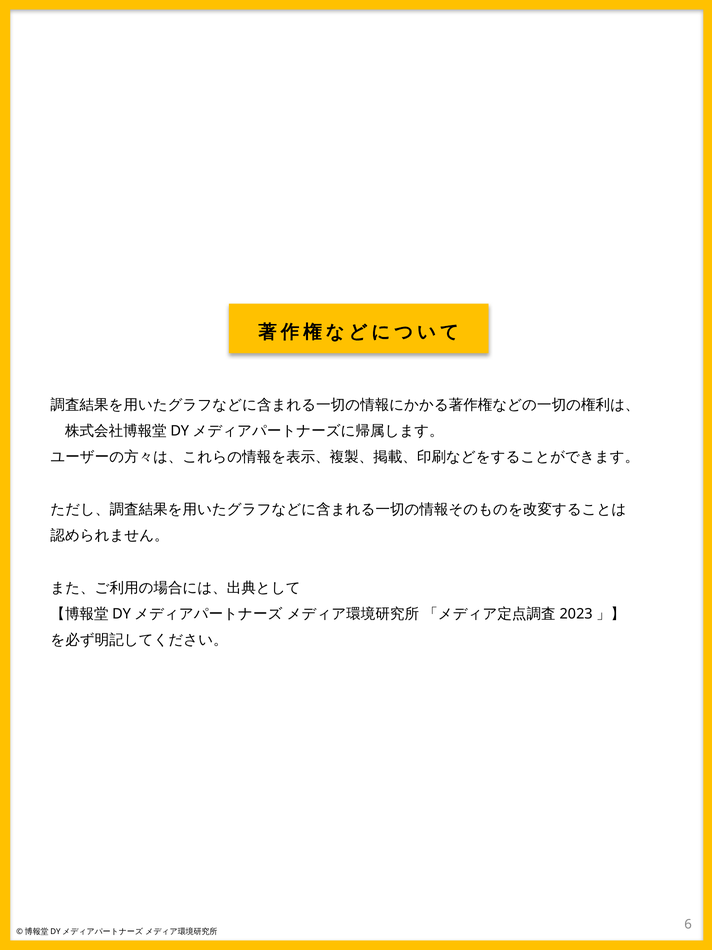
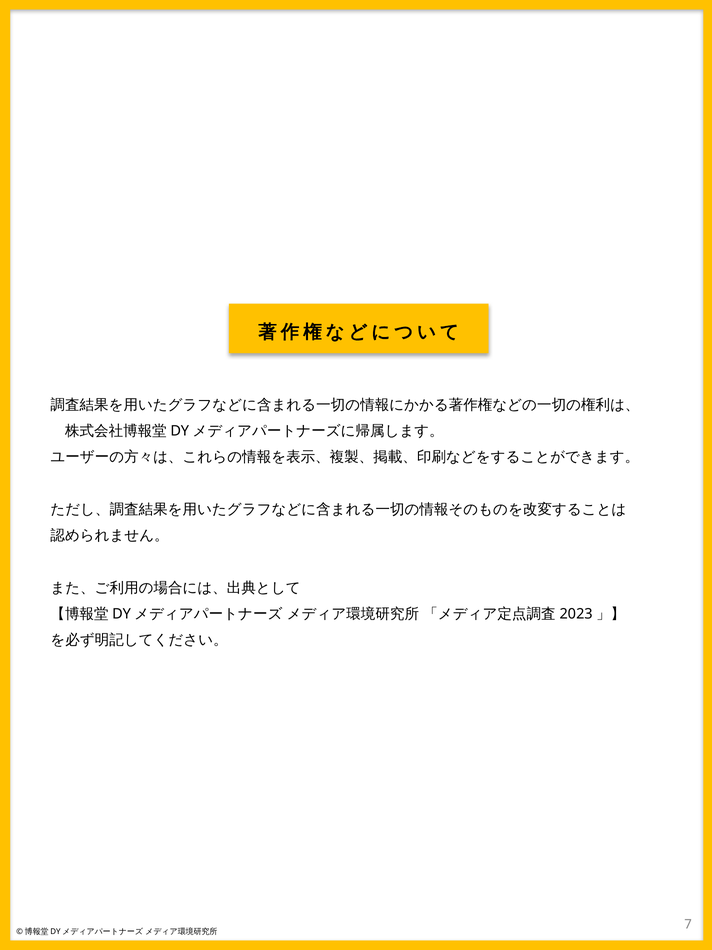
6: 6 -> 7
